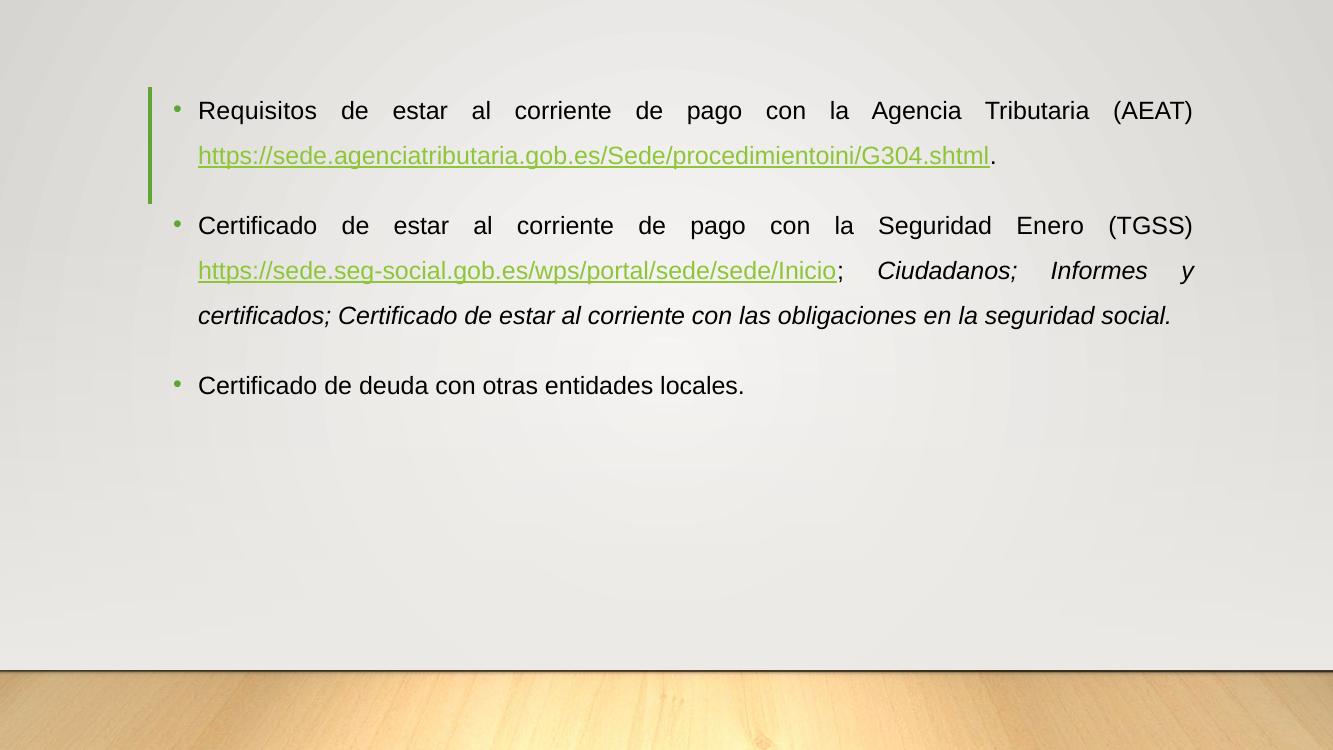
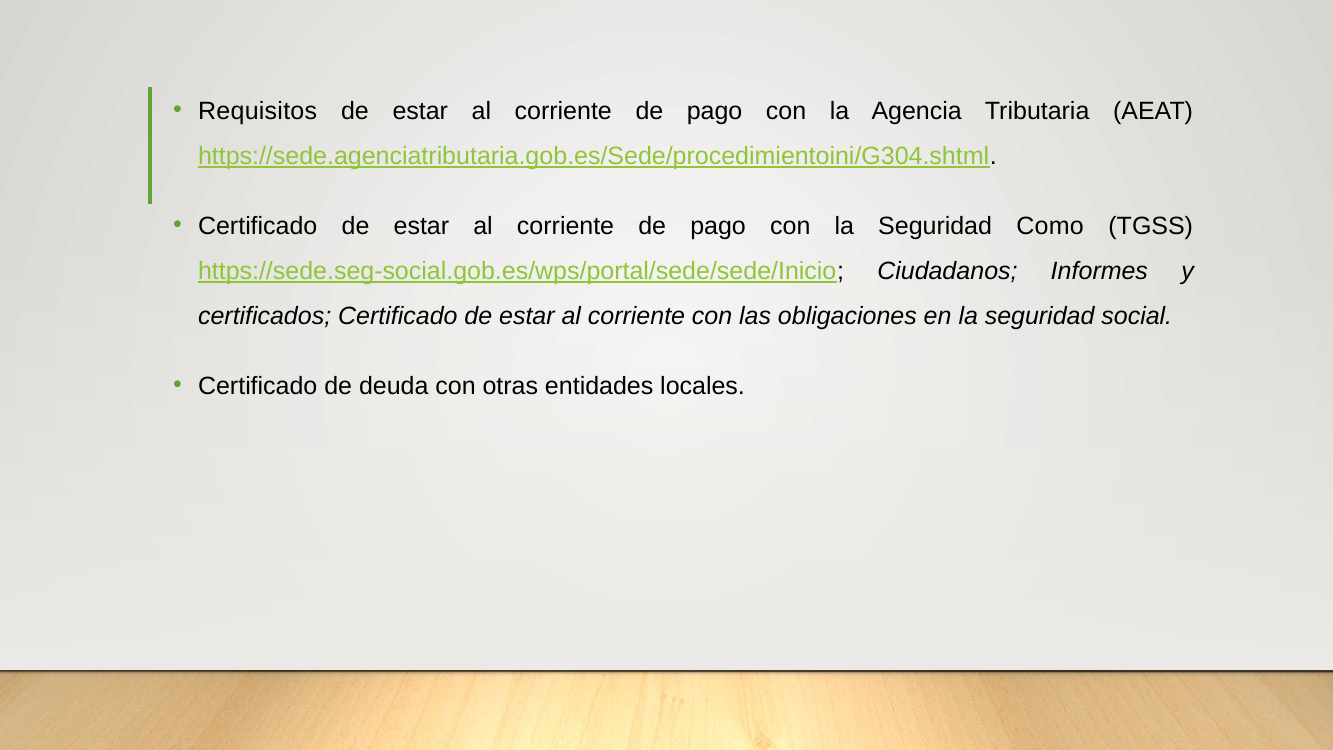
Enero: Enero -> Como
